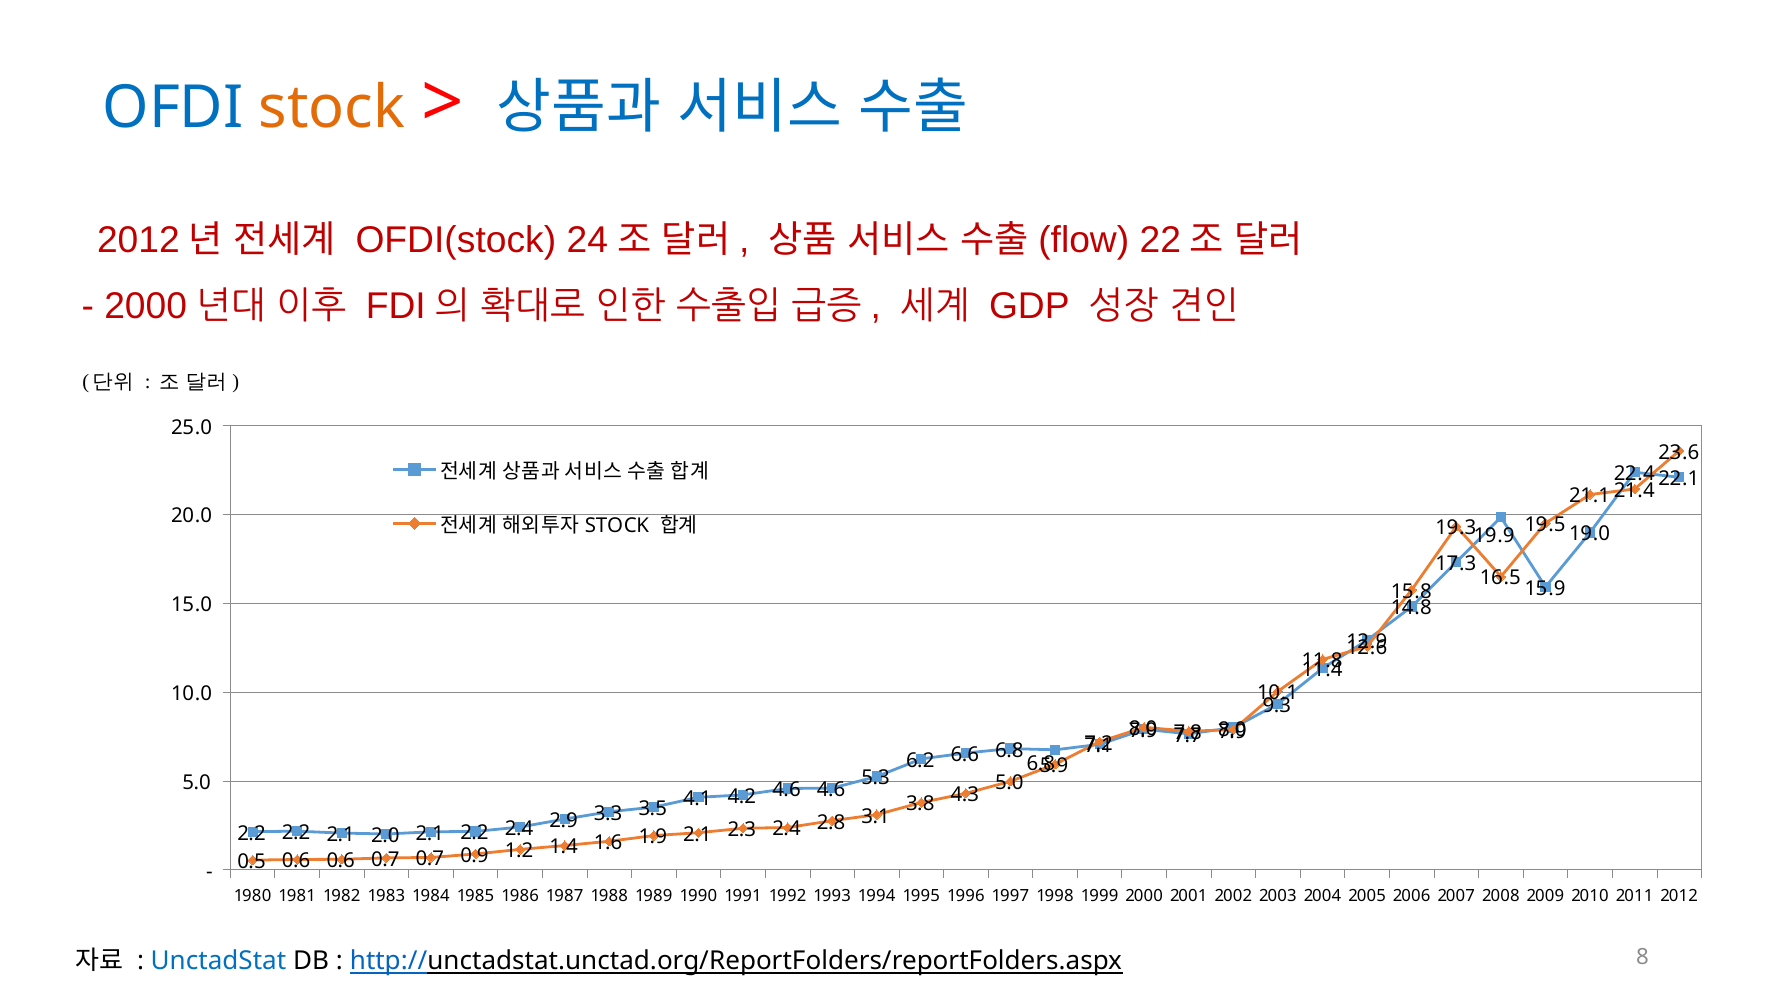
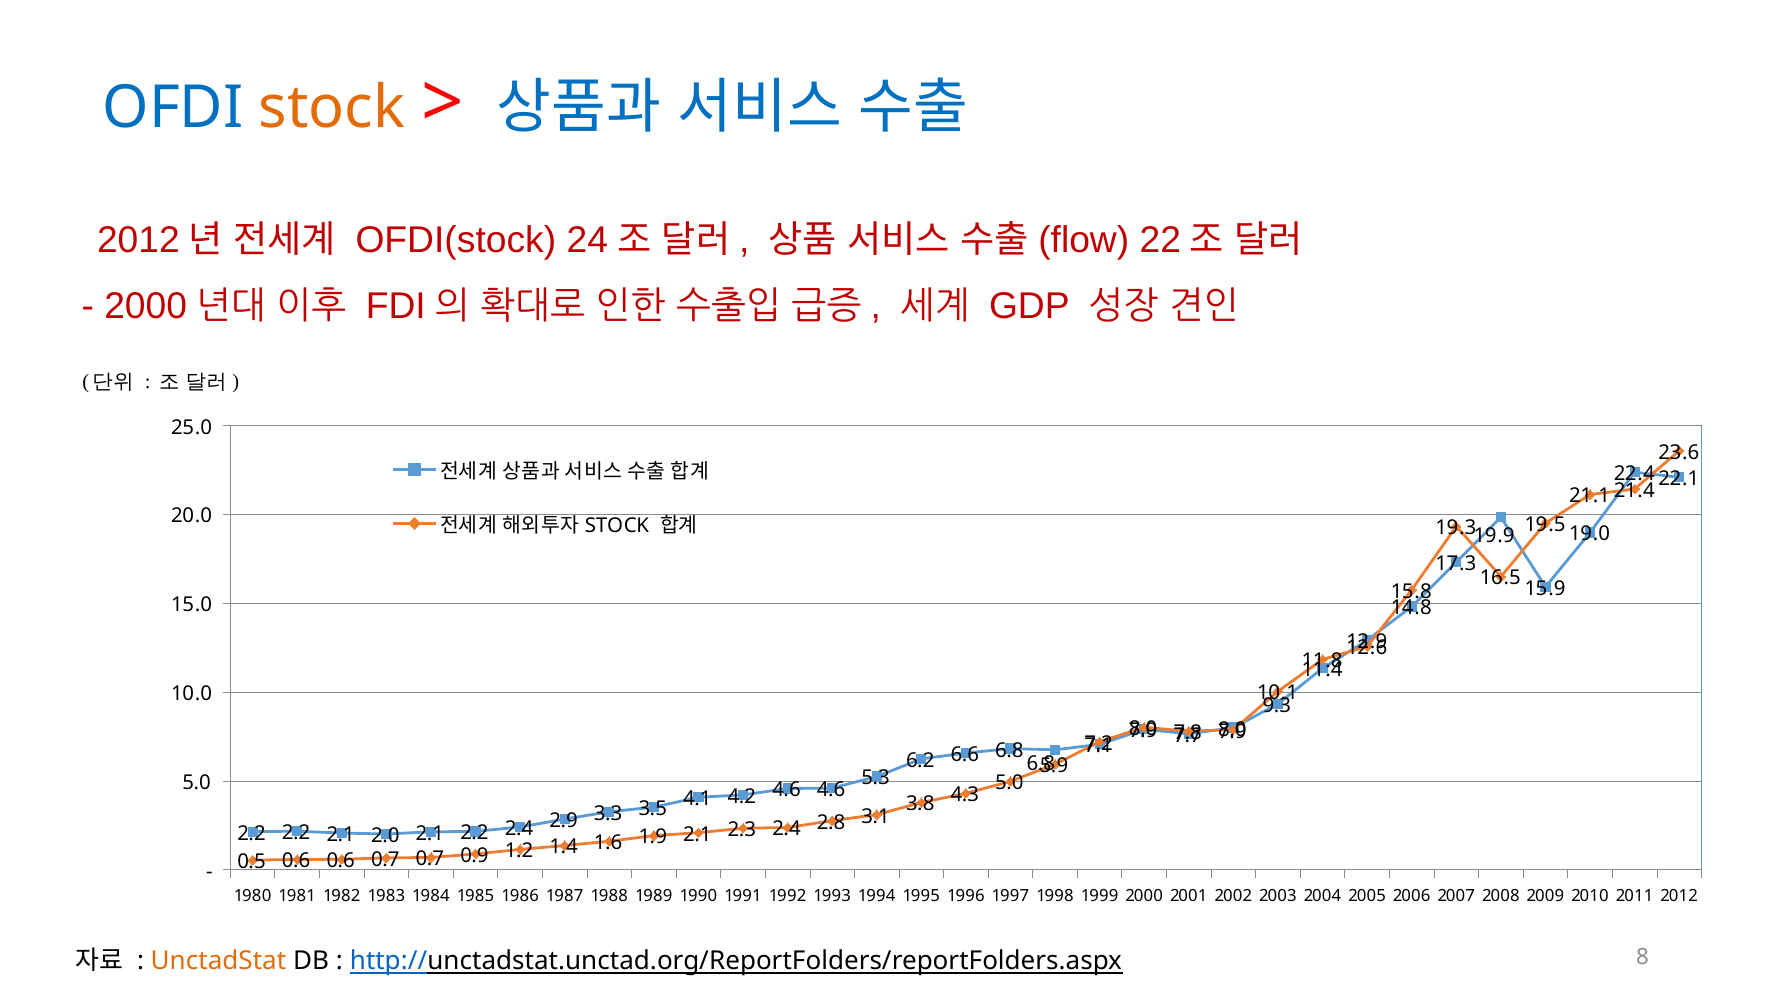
UnctadStat colour: blue -> orange
